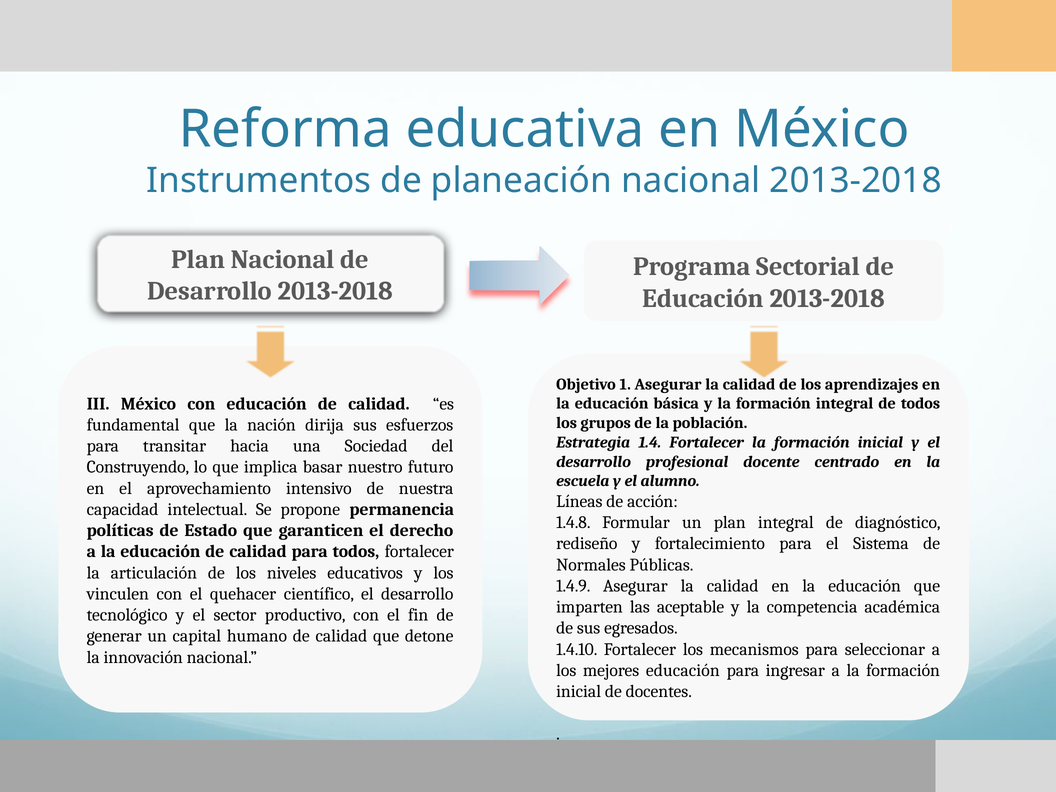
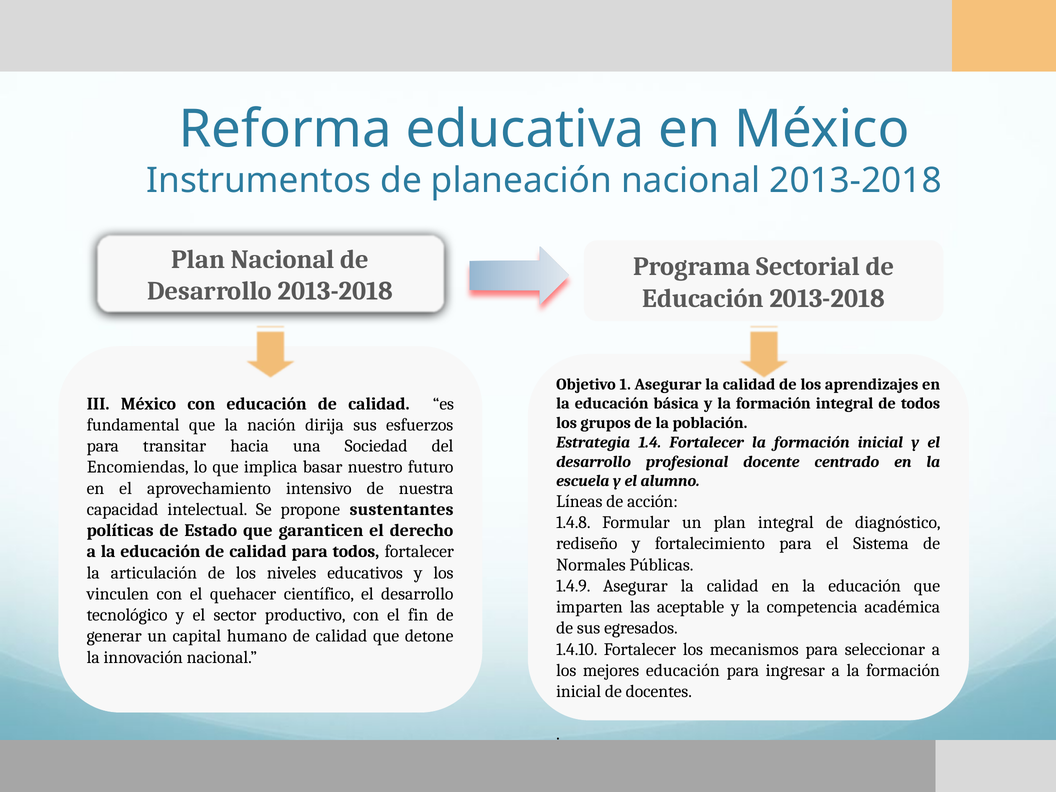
Construyendo: Construyendo -> Encomiendas
permanencia: permanencia -> sustentantes
